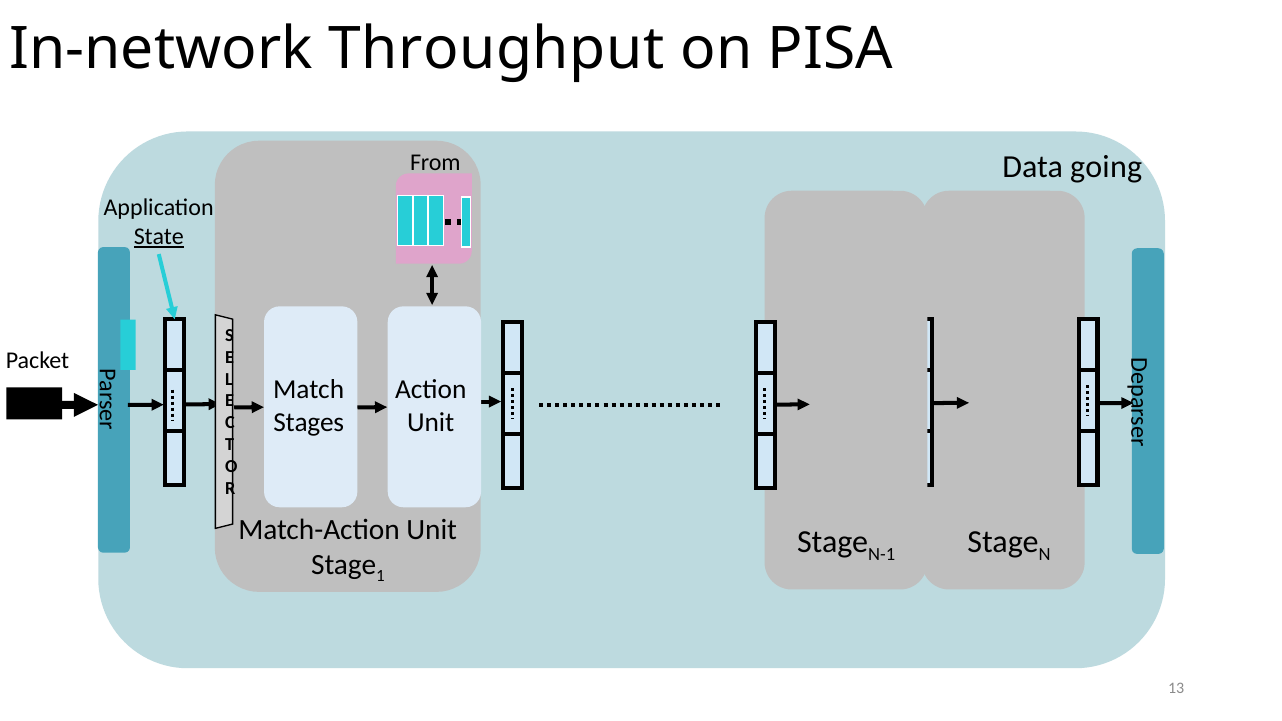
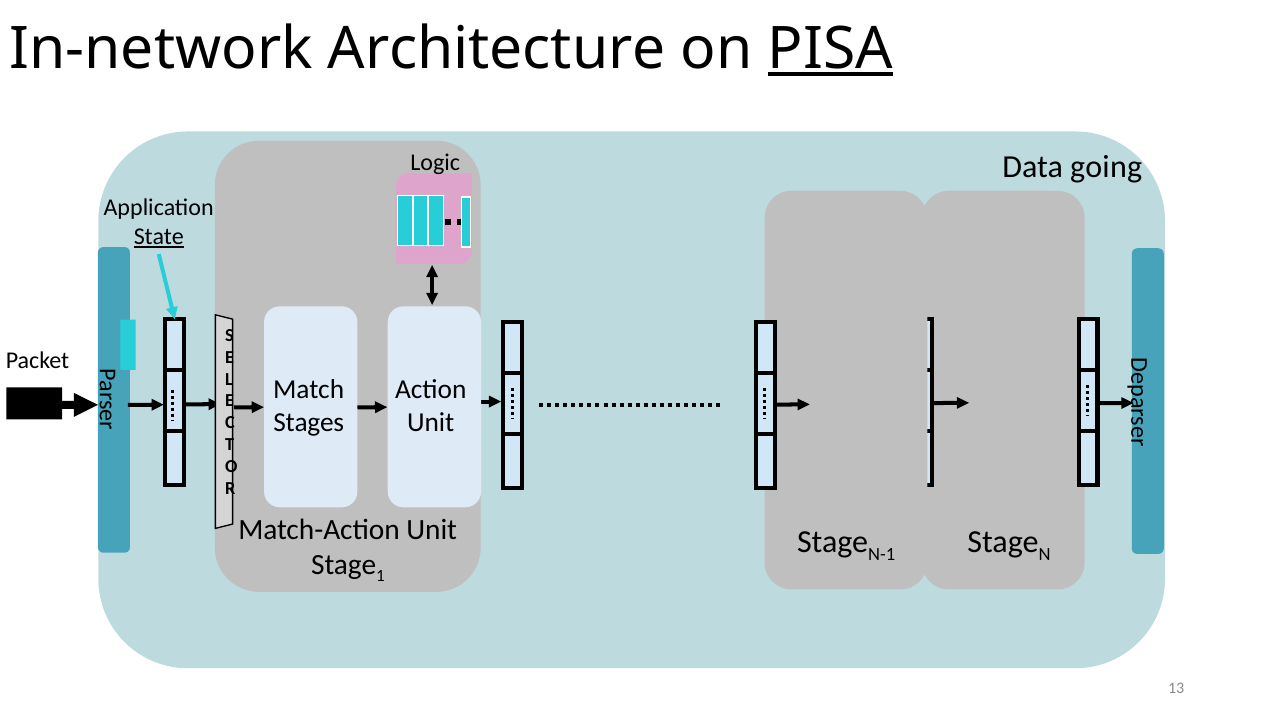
Throughput: Throughput -> Architecture
PISA underline: none -> present
From: From -> Logic
